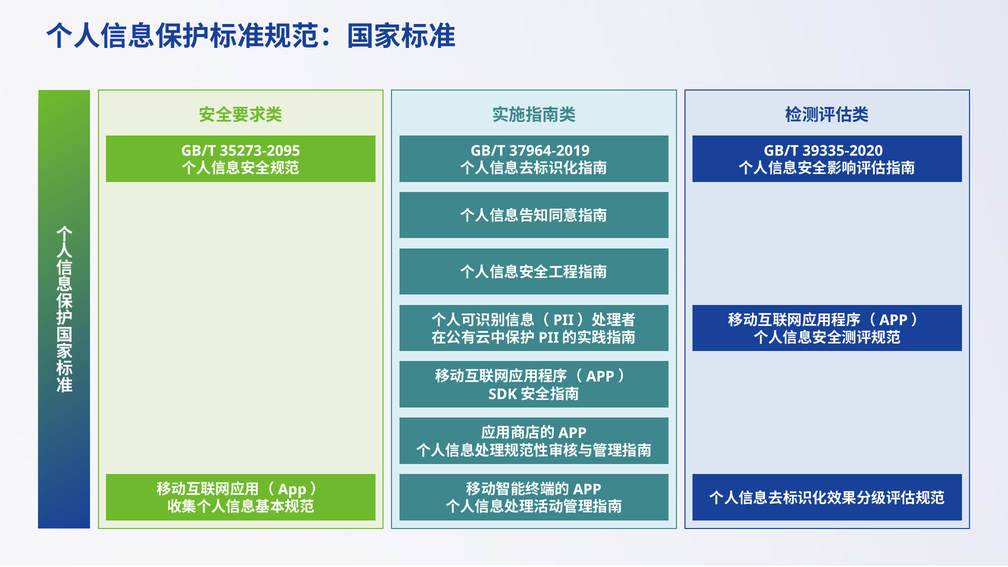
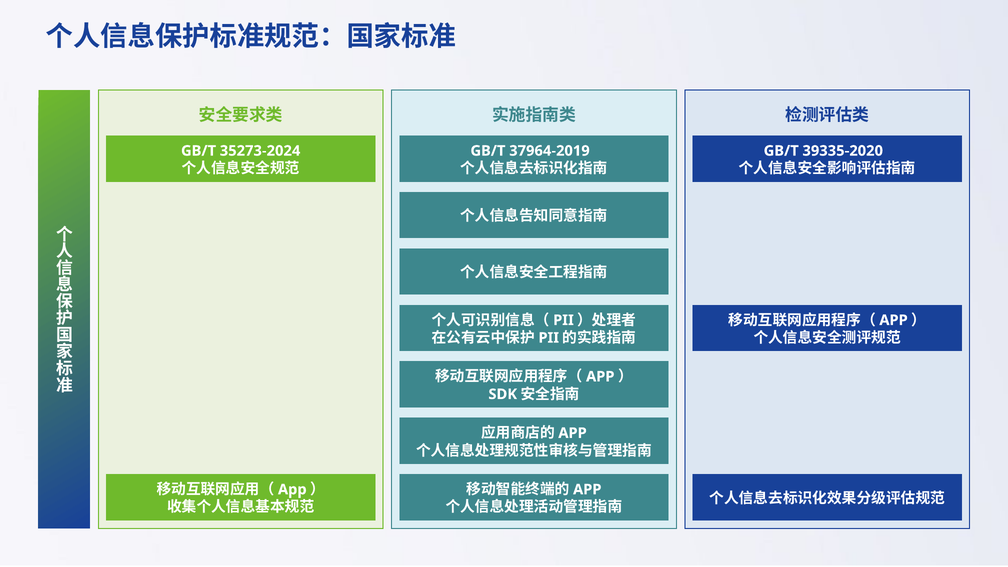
35273-2095: 35273-2095 -> 35273-2024
